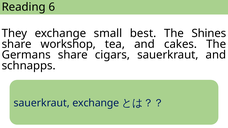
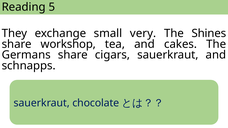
6: 6 -> 5
best: best -> very
sauerkraut exchange: exchange -> chocolate
